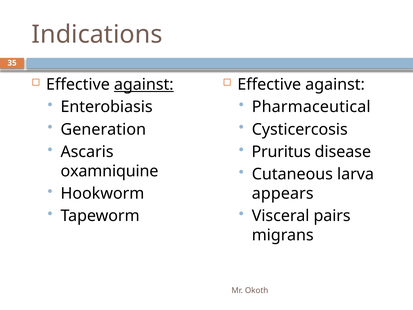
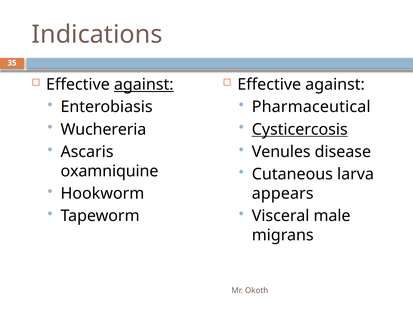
Generation: Generation -> Wuchereria
Cysticercosis underline: none -> present
Pruritus: Pruritus -> Venules
pairs: pairs -> male
